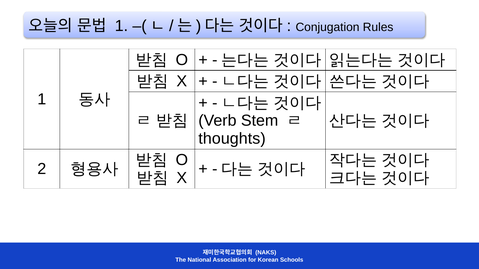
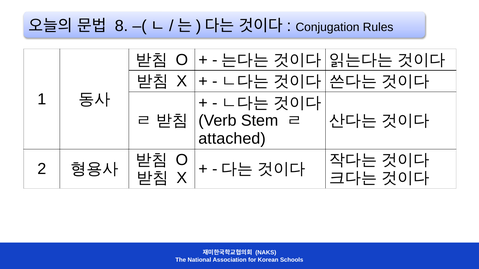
1 at (121, 26): 1 -> 8
thoughts: thoughts -> attached
